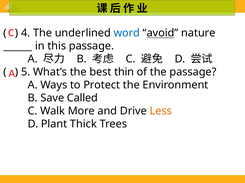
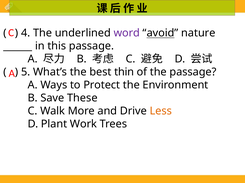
word colour: blue -> purple
Called: Called -> These
Thick: Thick -> Work
